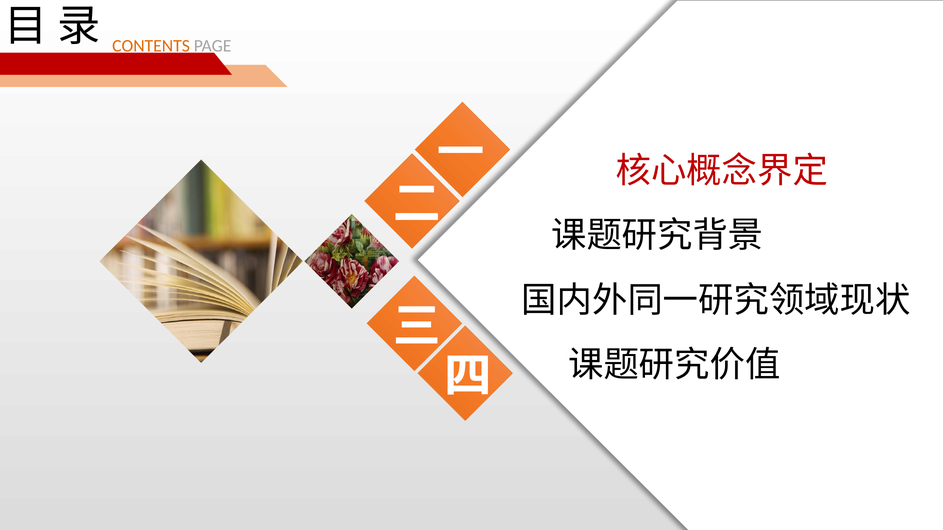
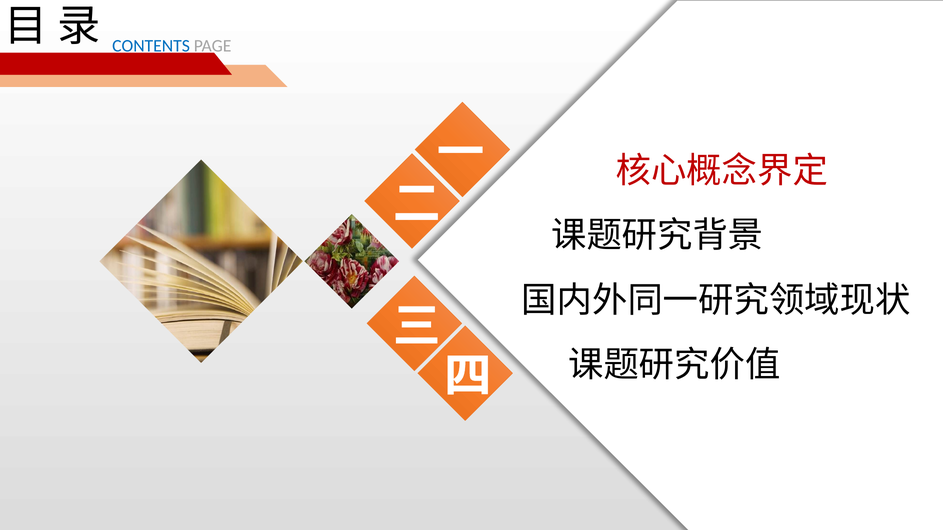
CONTENTS colour: orange -> blue
